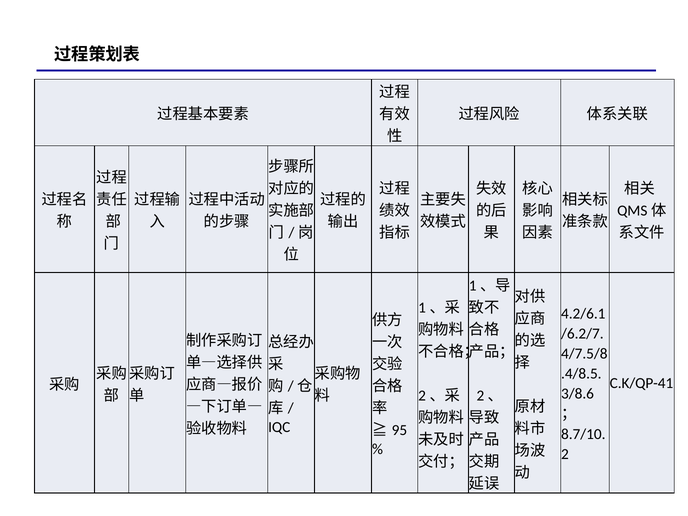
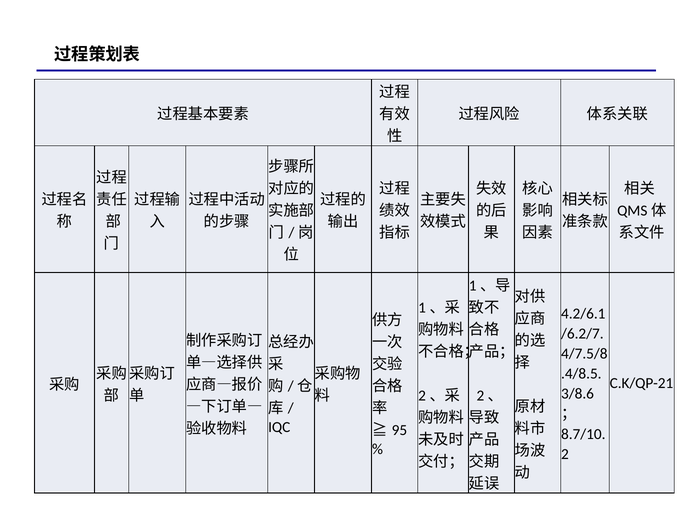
C.K/QP-41: C.K/QP-41 -> C.K/QP-21
